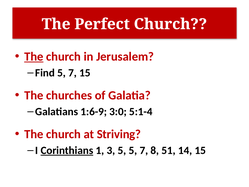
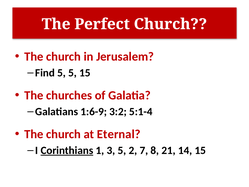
The at (34, 56) underline: present -> none
7 at (72, 73): 7 -> 5
3:0: 3:0 -> 3:2
Striving: Striving -> Eternal
5 5: 5 -> 2
51: 51 -> 21
